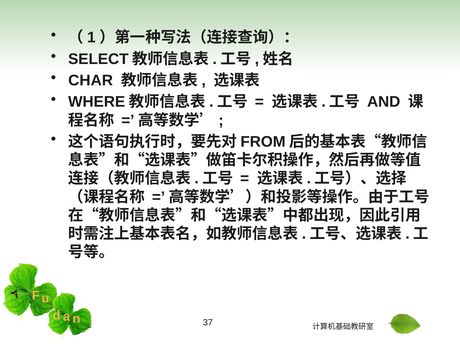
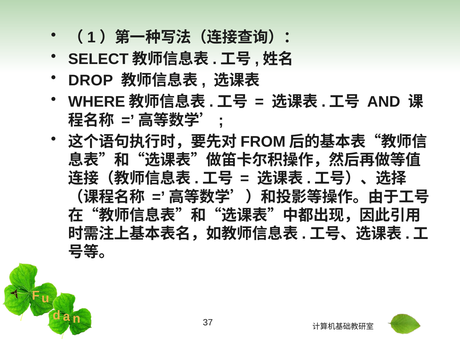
CHAR: CHAR -> DROP
